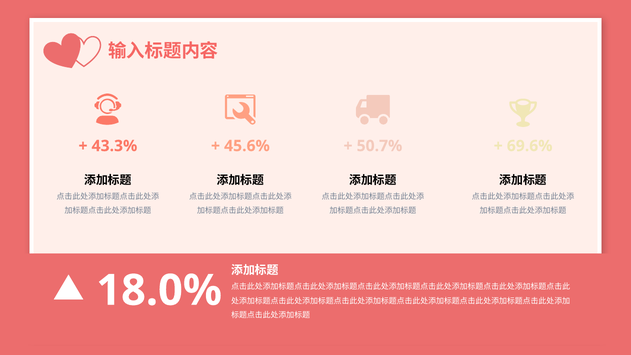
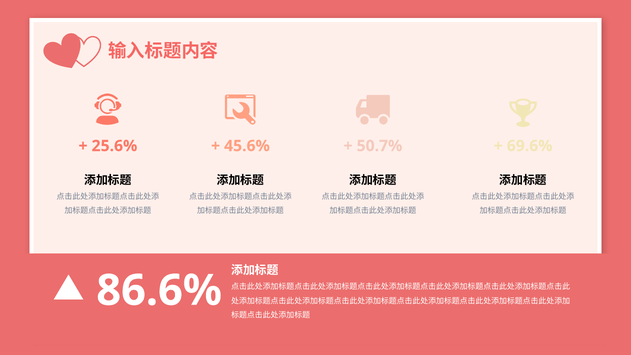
43.3%: 43.3% -> 25.6%
18.0%: 18.0% -> 86.6%
